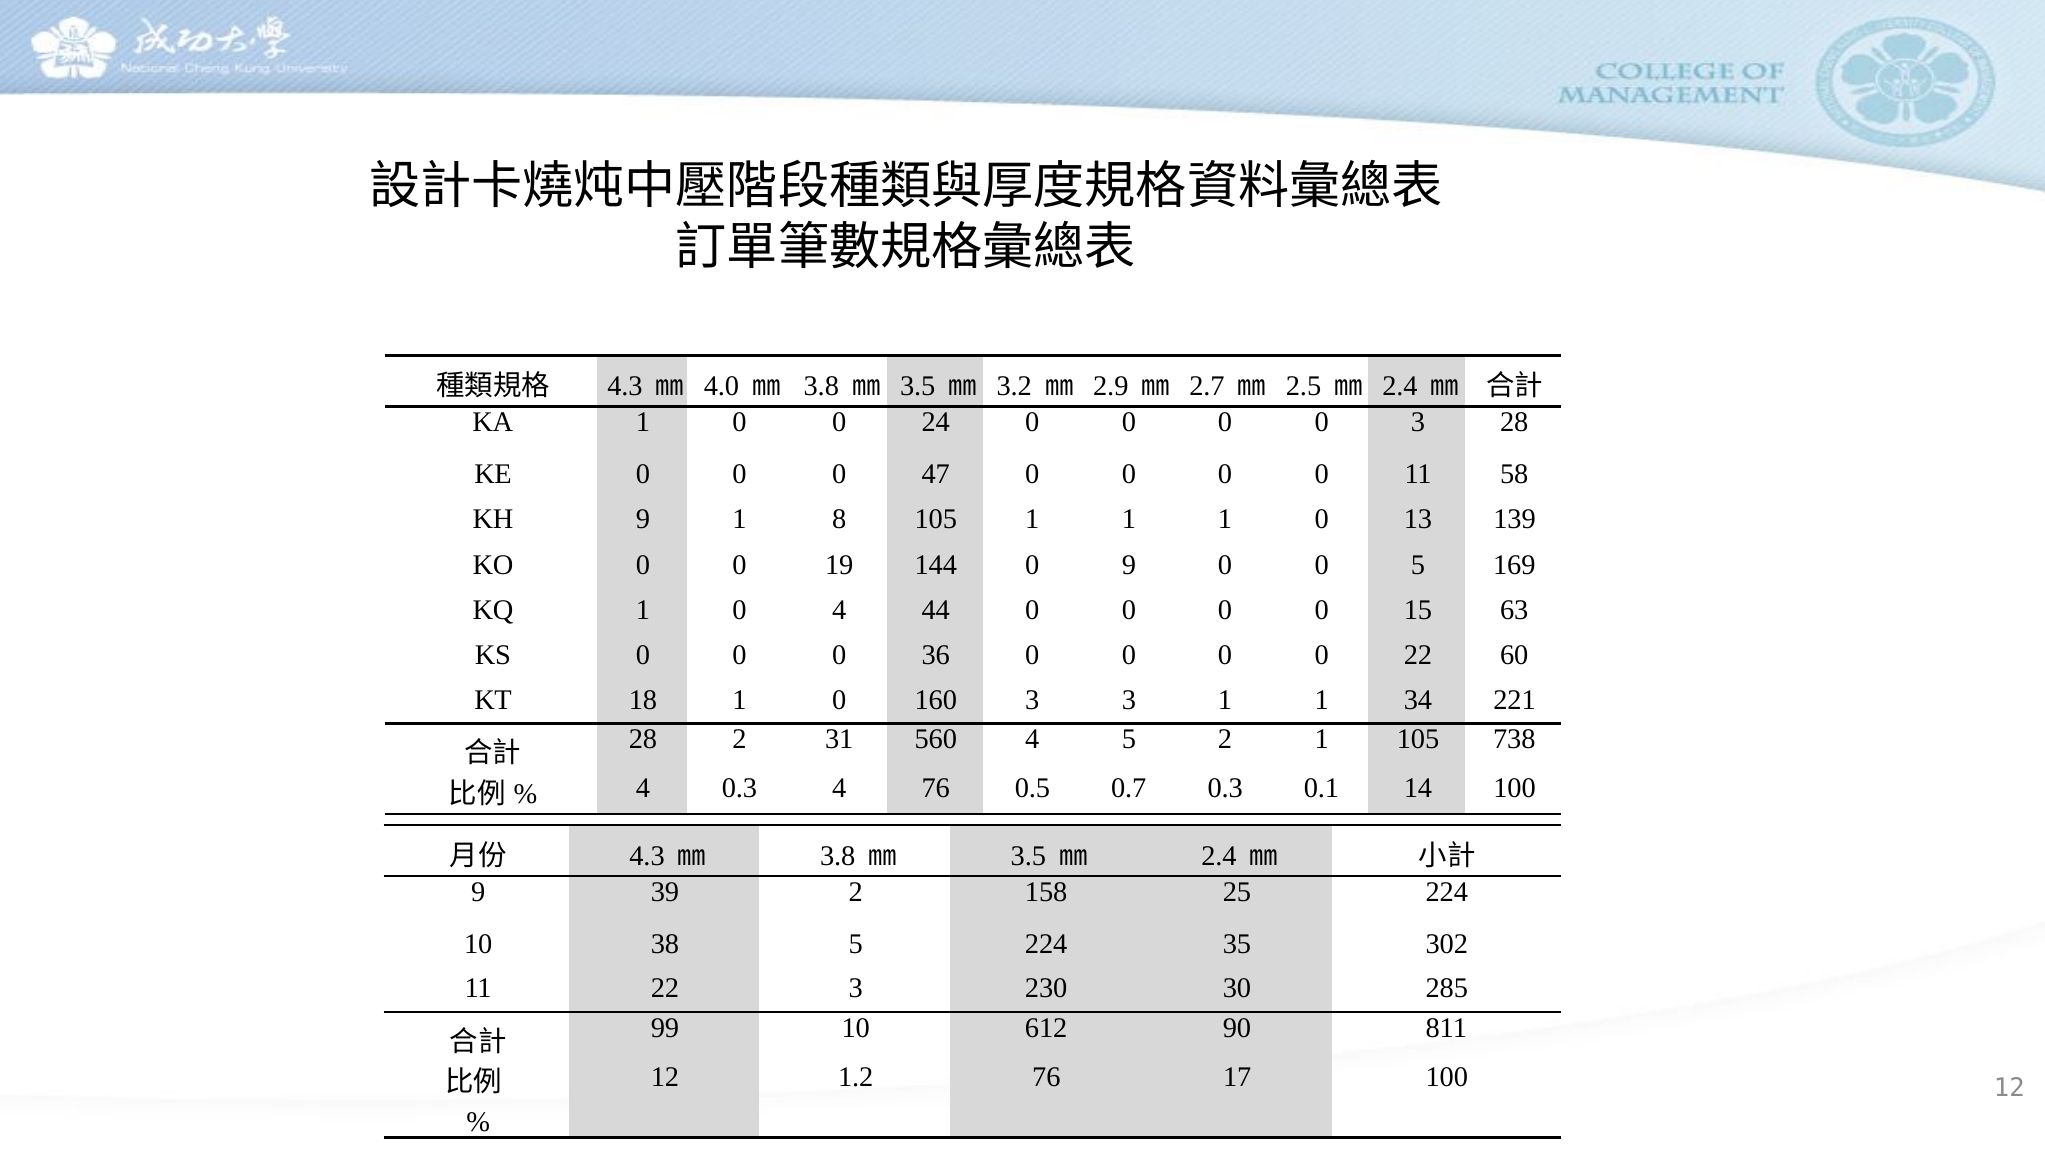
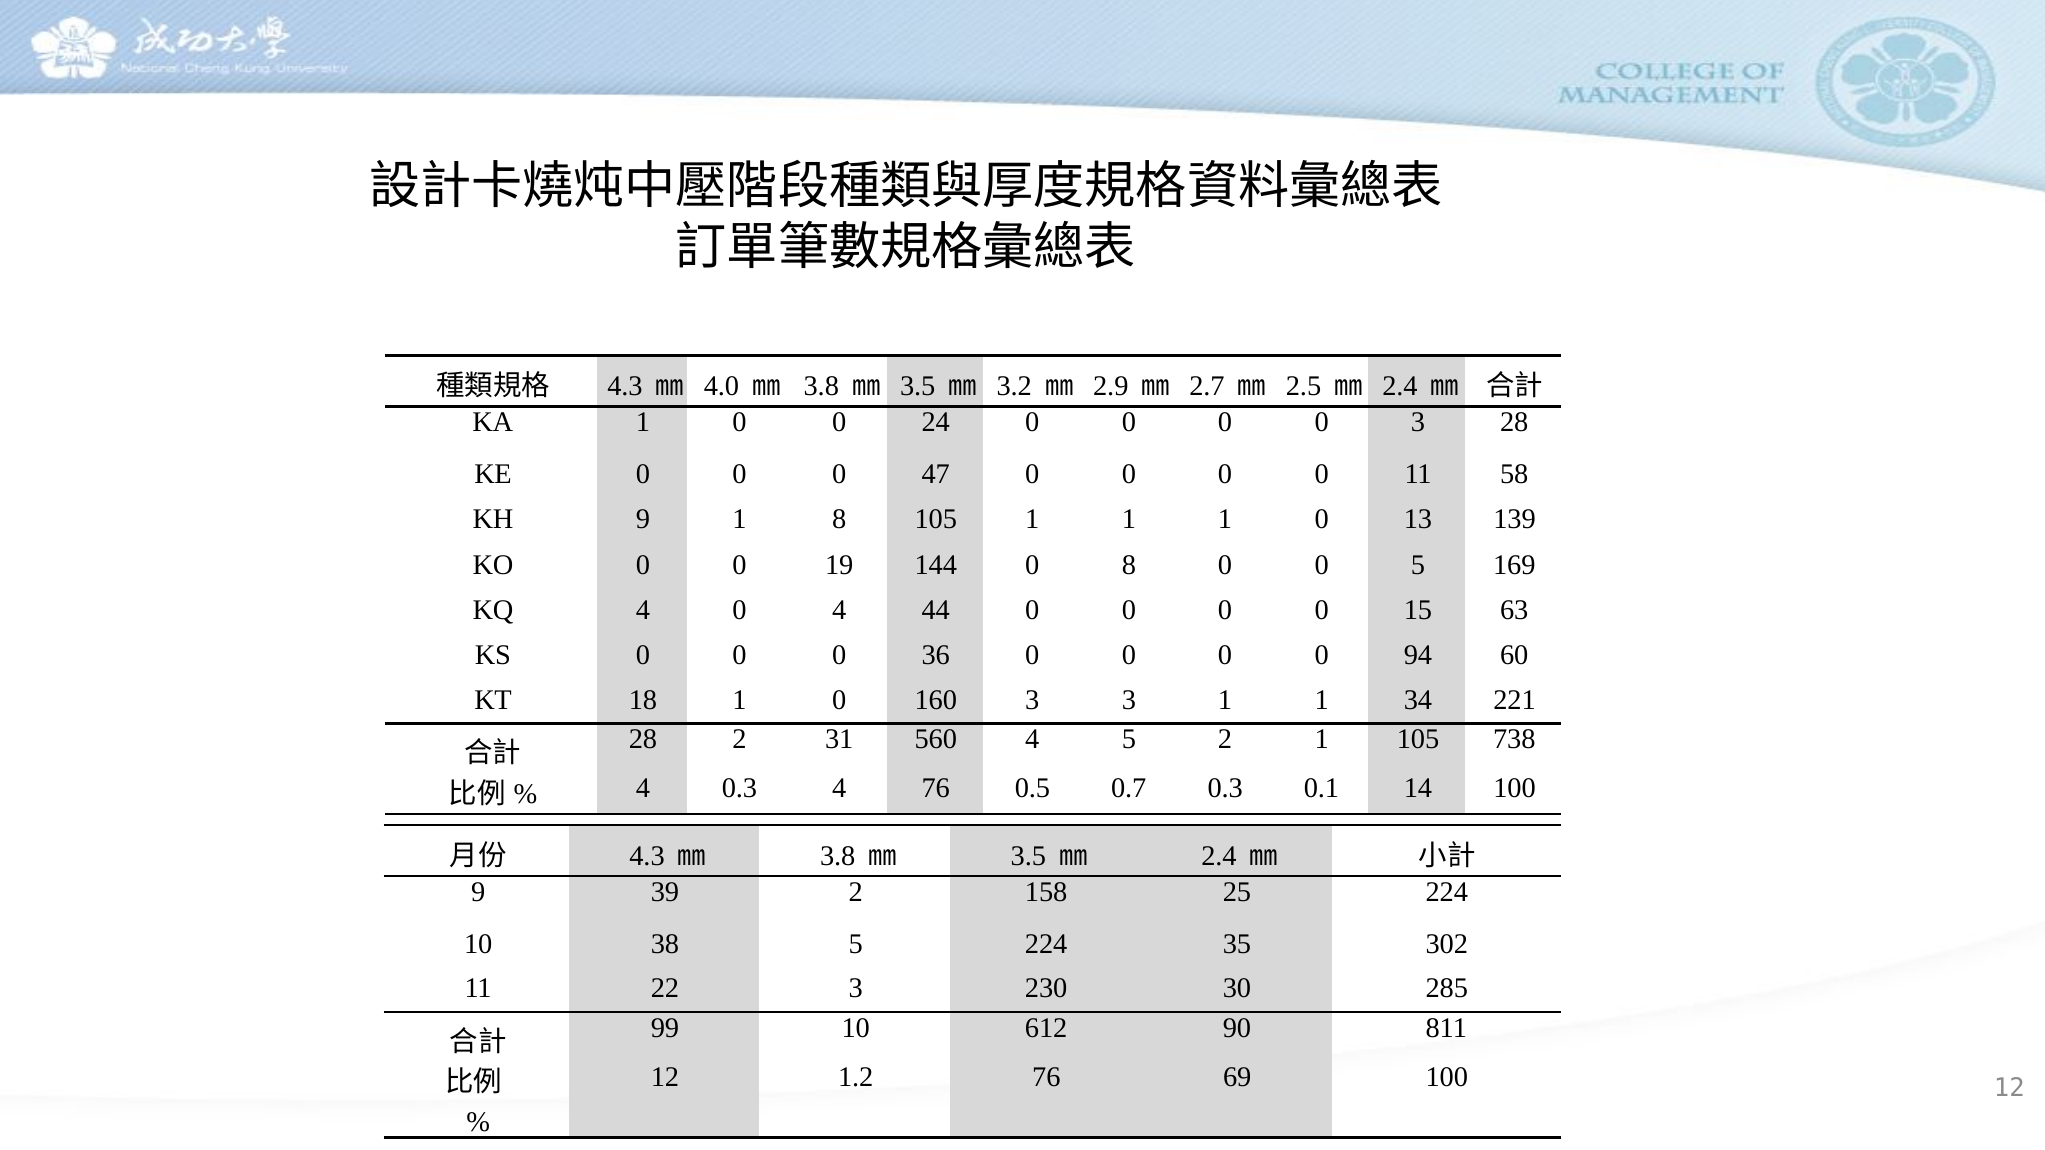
0 9: 9 -> 8
KQ 1: 1 -> 4
0 22: 22 -> 94
17: 17 -> 69
